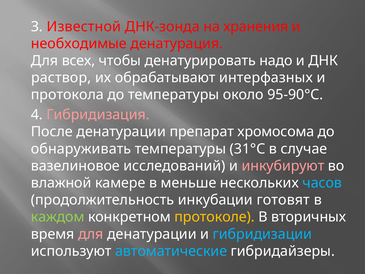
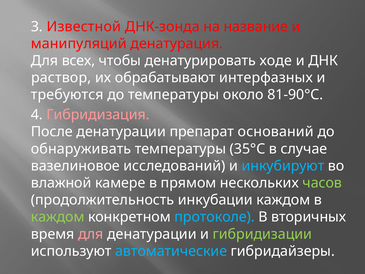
хранения: хранения -> название
необходимые: необходимые -> манипуляций
надо: надо -> ходе
протокола: протокола -> требуются
95-90°С: 95-90°С -> 81-90°С
хромосома: хромосома -> оснований
31°С: 31°С -> 35°С
инкубируют colour: pink -> light blue
меньше: меньше -> прямом
часов colour: light blue -> light green
инкубации готовят: готовят -> каждом
протоколе colour: yellow -> light blue
гибридизации colour: light blue -> light green
